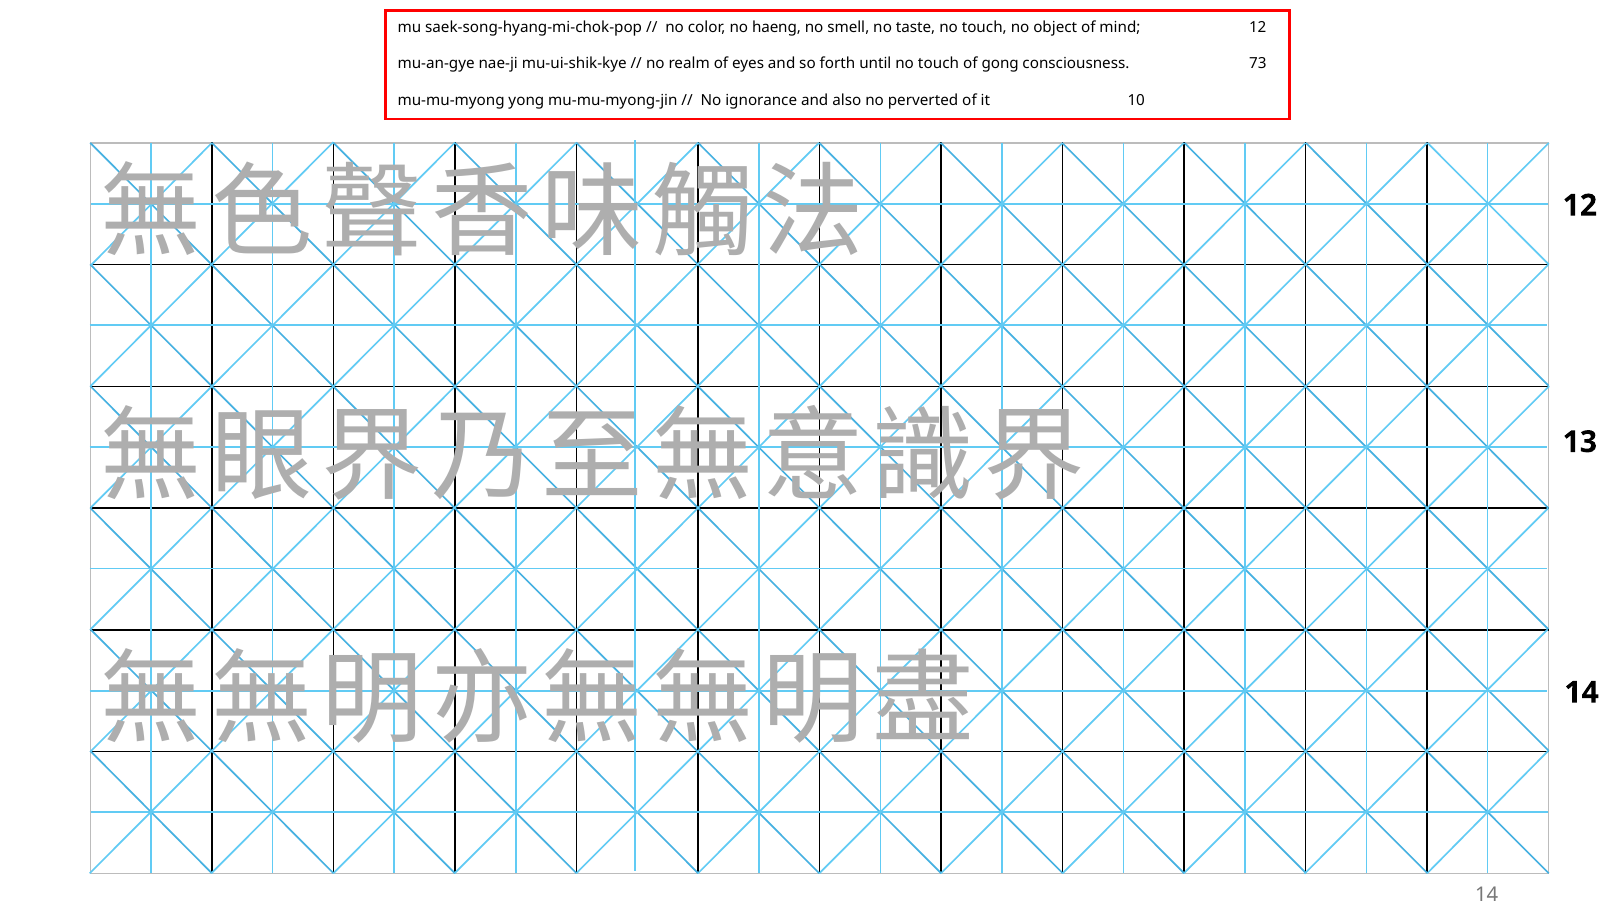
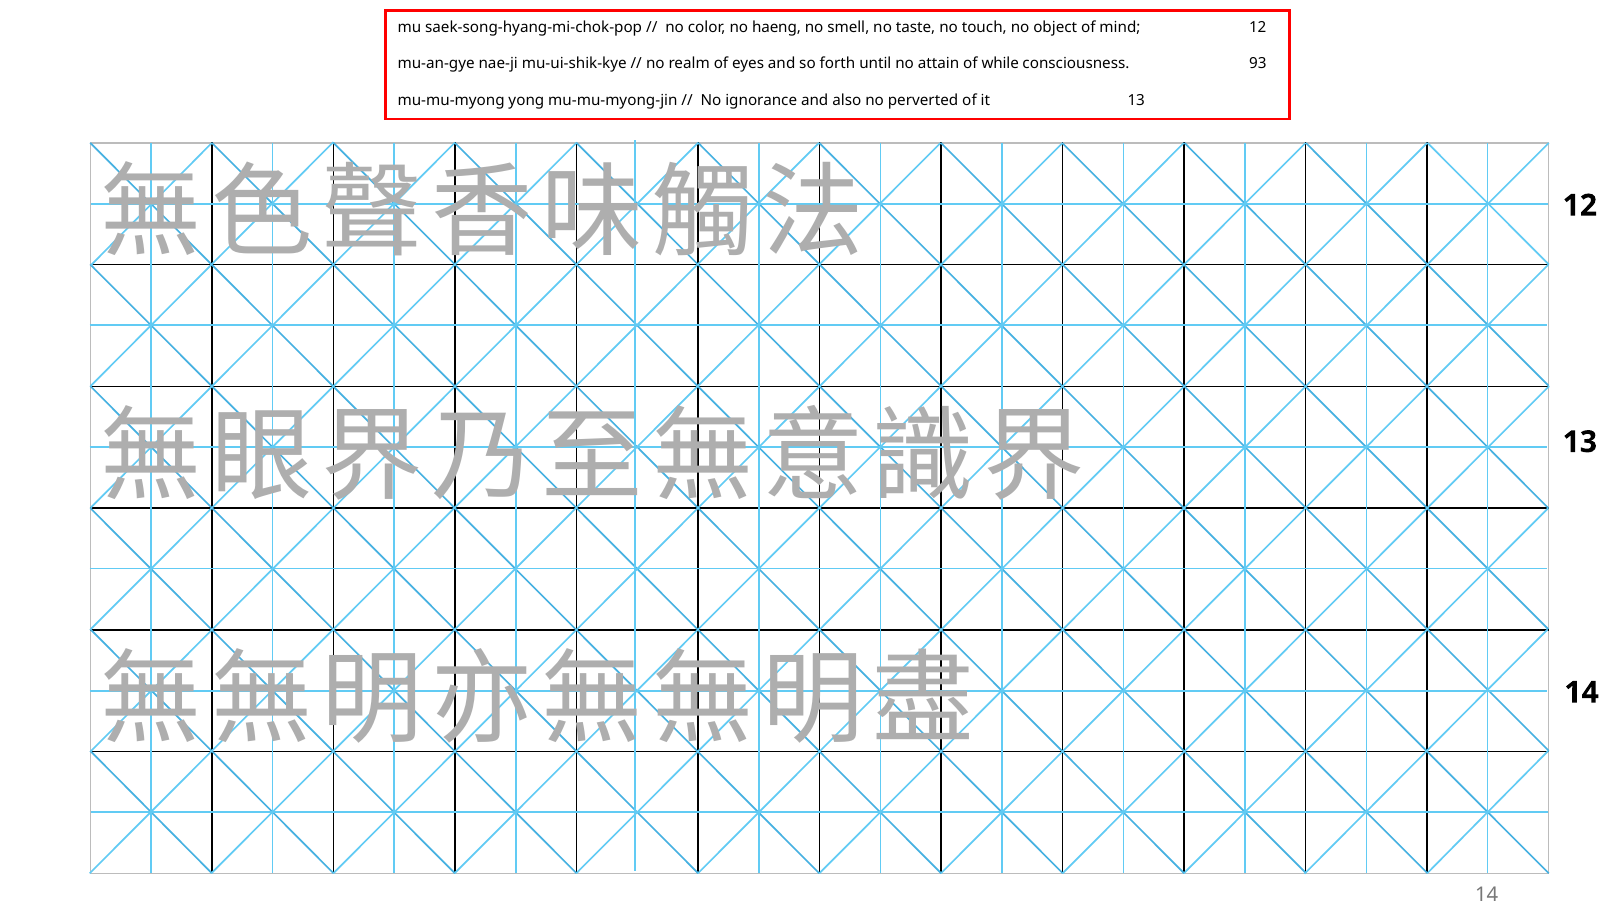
until no touch: touch -> attain
gong: gong -> while
73: 73 -> 93
it 10: 10 -> 13
